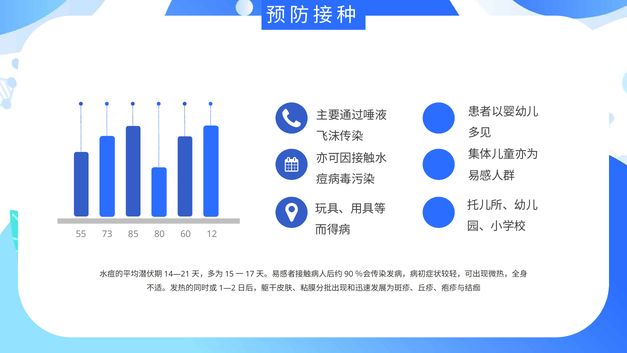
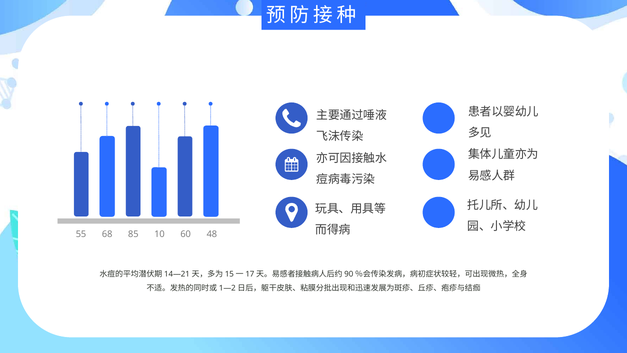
73: 73 -> 68
80: 80 -> 10
12: 12 -> 48
